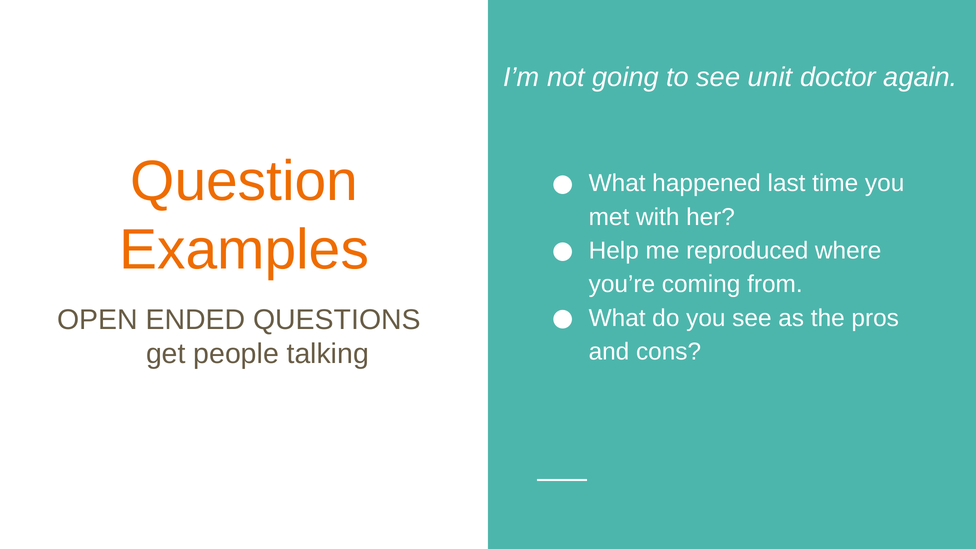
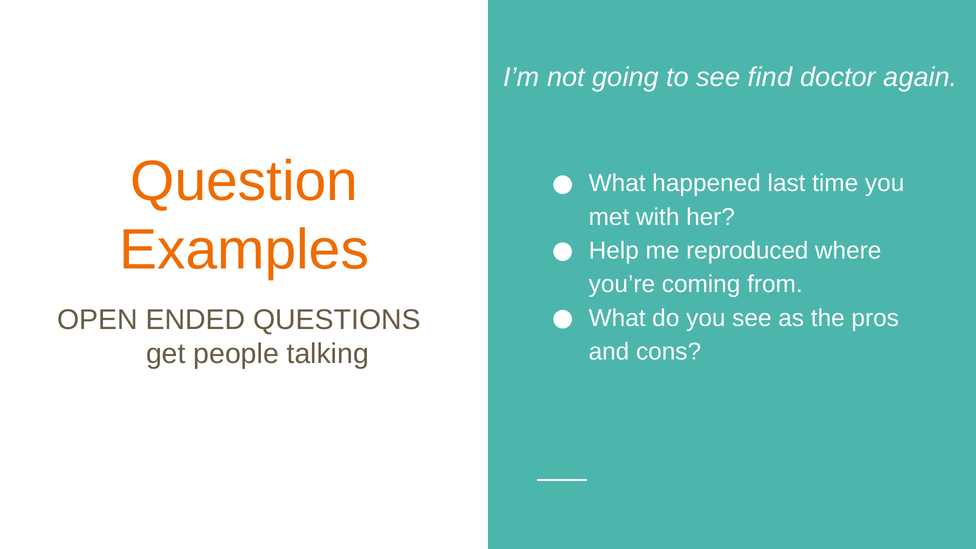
unit: unit -> find
